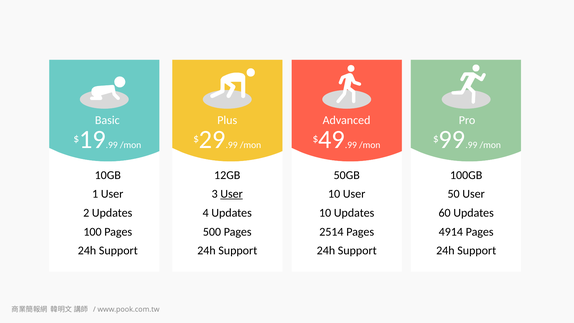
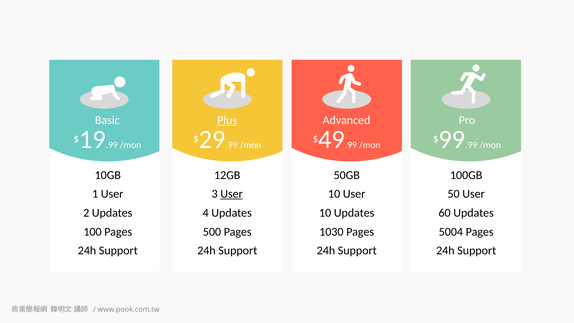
Plus underline: none -> present
2514: 2514 -> 1030
4914: 4914 -> 5004
